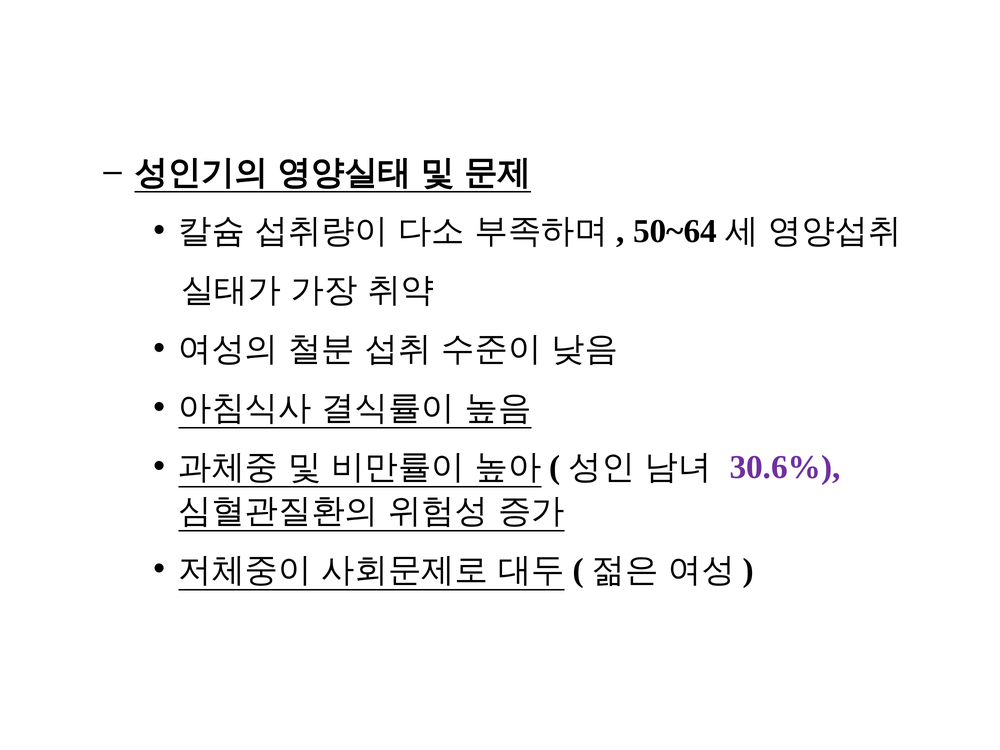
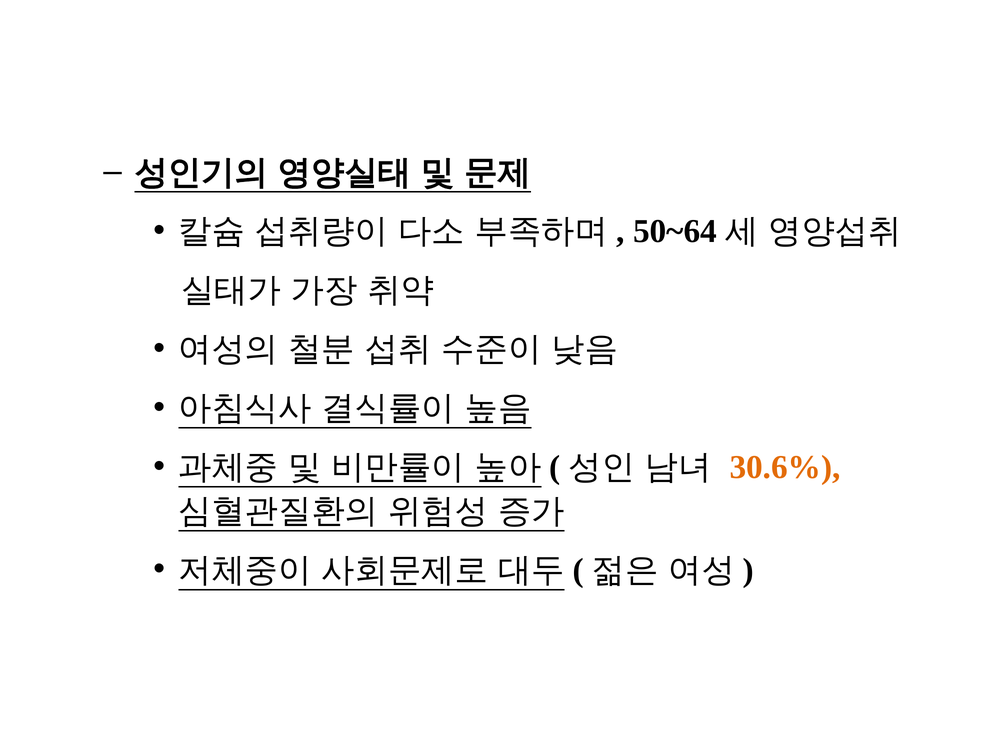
30.6% colour: purple -> orange
